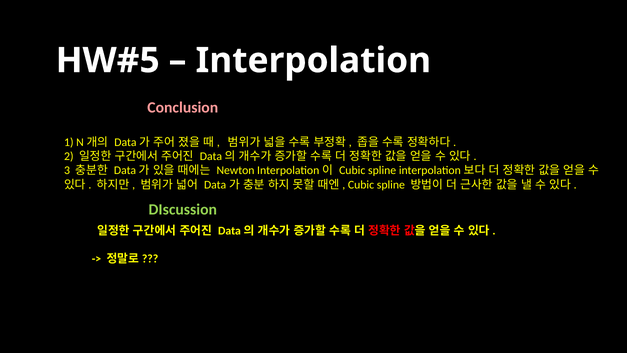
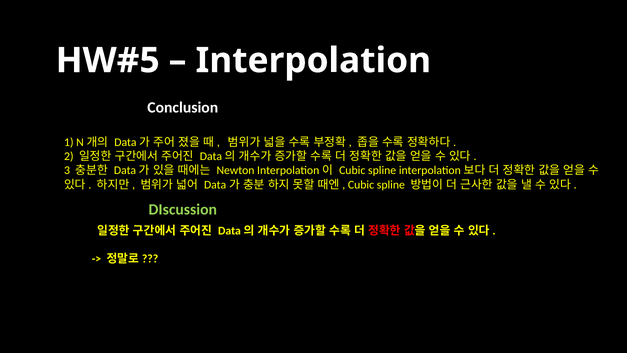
Conclusion colour: pink -> white
